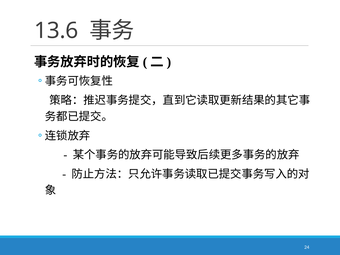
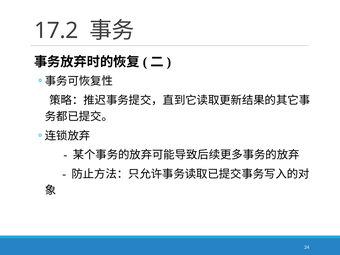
13.6: 13.6 -> 17.2
